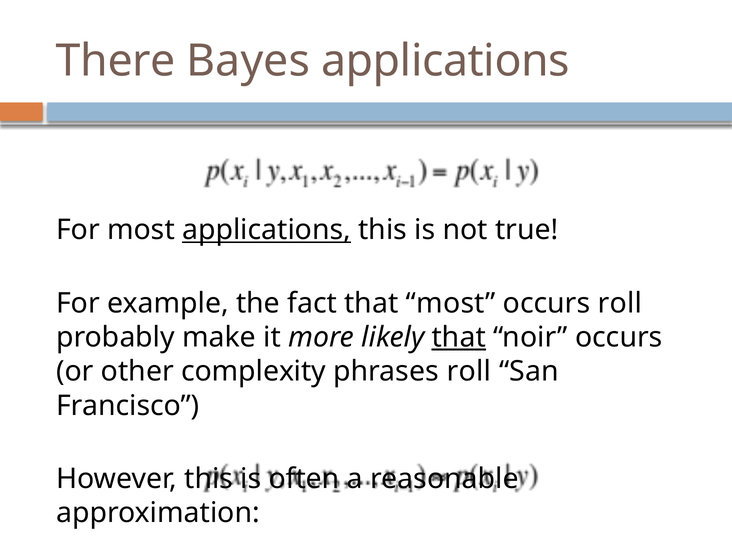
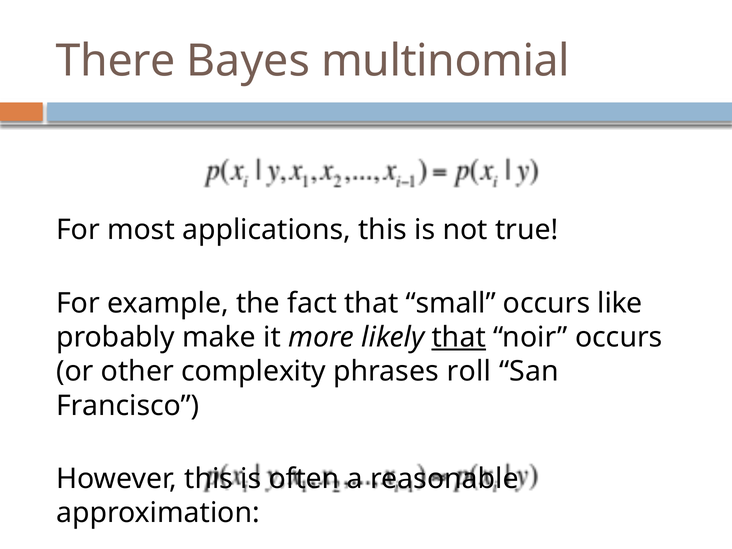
Bayes applications: applications -> multinomial
applications at (267, 230) underline: present -> none
that most: most -> small
occurs roll: roll -> like
